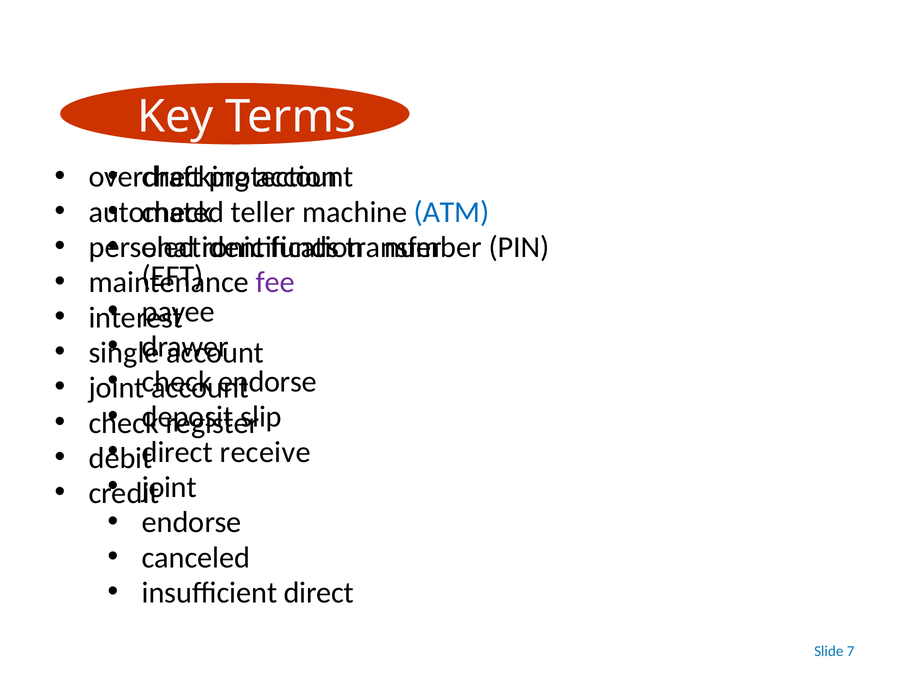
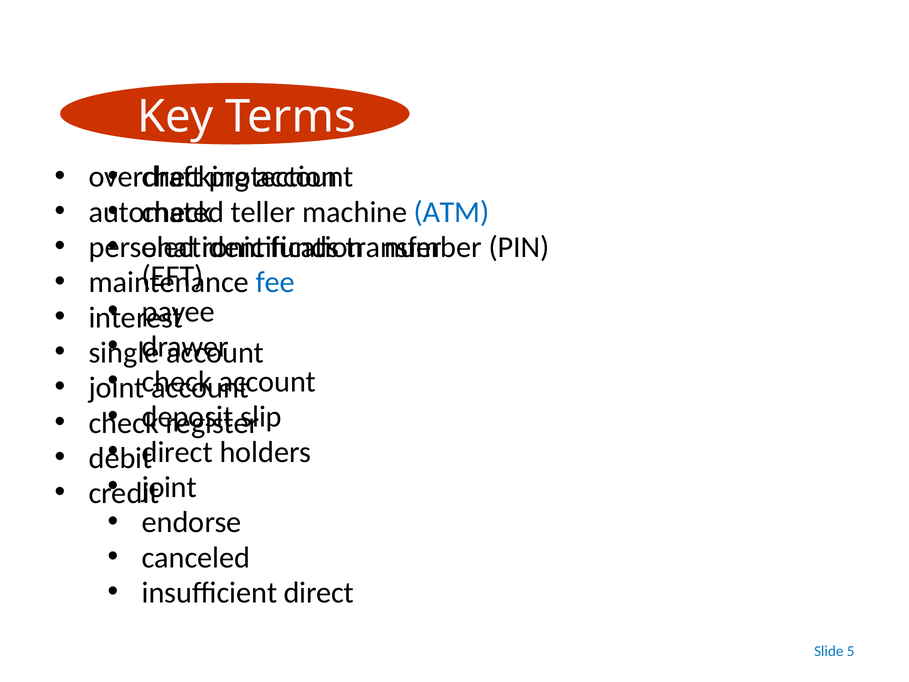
fee colour: purple -> blue
endorse at (267, 382): endorse -> account
receive: receive -> holders
7: 7 -> 5
